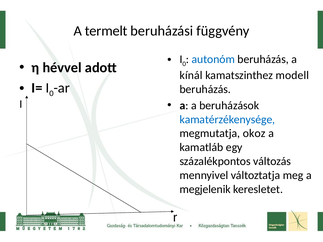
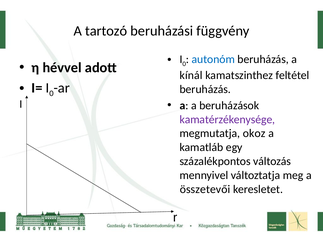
termelt: termelt -> tartozó
modell: modell -> feltétel
kamatérzékenysége colour: blue -> purple
megjelenik: megjelenik -> összetevői
